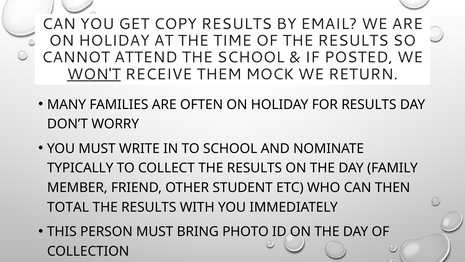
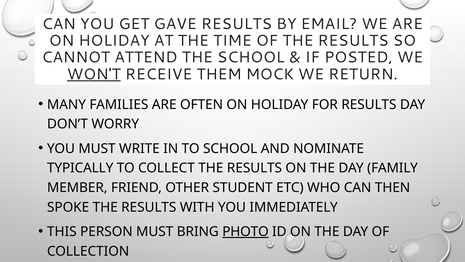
COPY: COPY -> GAVE
TOTAL: TOTAL -> SPOKE
PHOTO underline: none -> present
